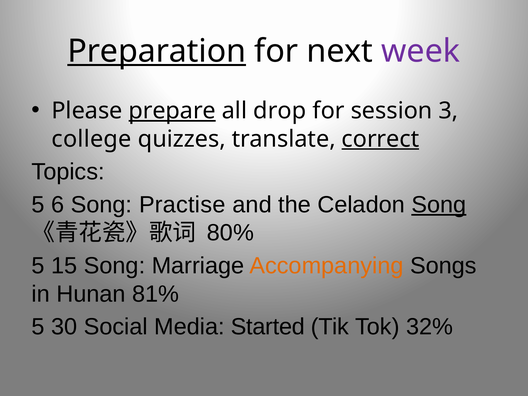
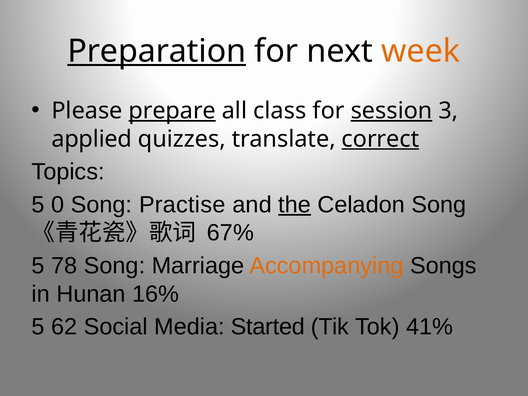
week colour: purple -> orange
drop: drop -> class
session underline: none -> present
college: college -> applied
6: 6 -> 0
the underline: none -> present
Song at (439, 205) underline: present -> none
80%: 80% -> 67%
15: 15 -> 78
81%: 81% -> 16%
30: 30 -> 62
32%: 32% -> 41%
